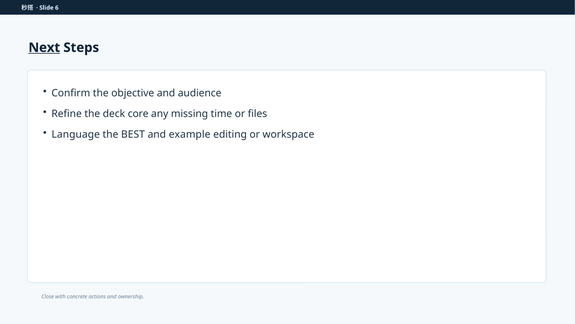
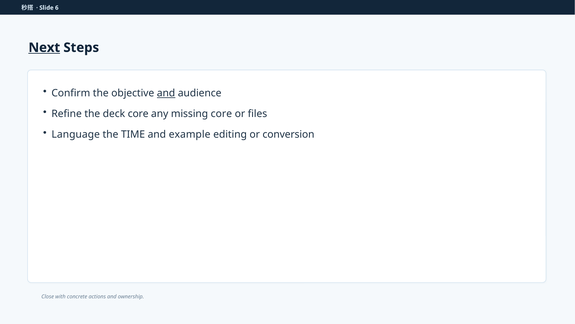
and at (166, 93) underline: none -> present
missing time: time -> core
BEST: BEST -> TIME
workspace: workspace -> conversion
